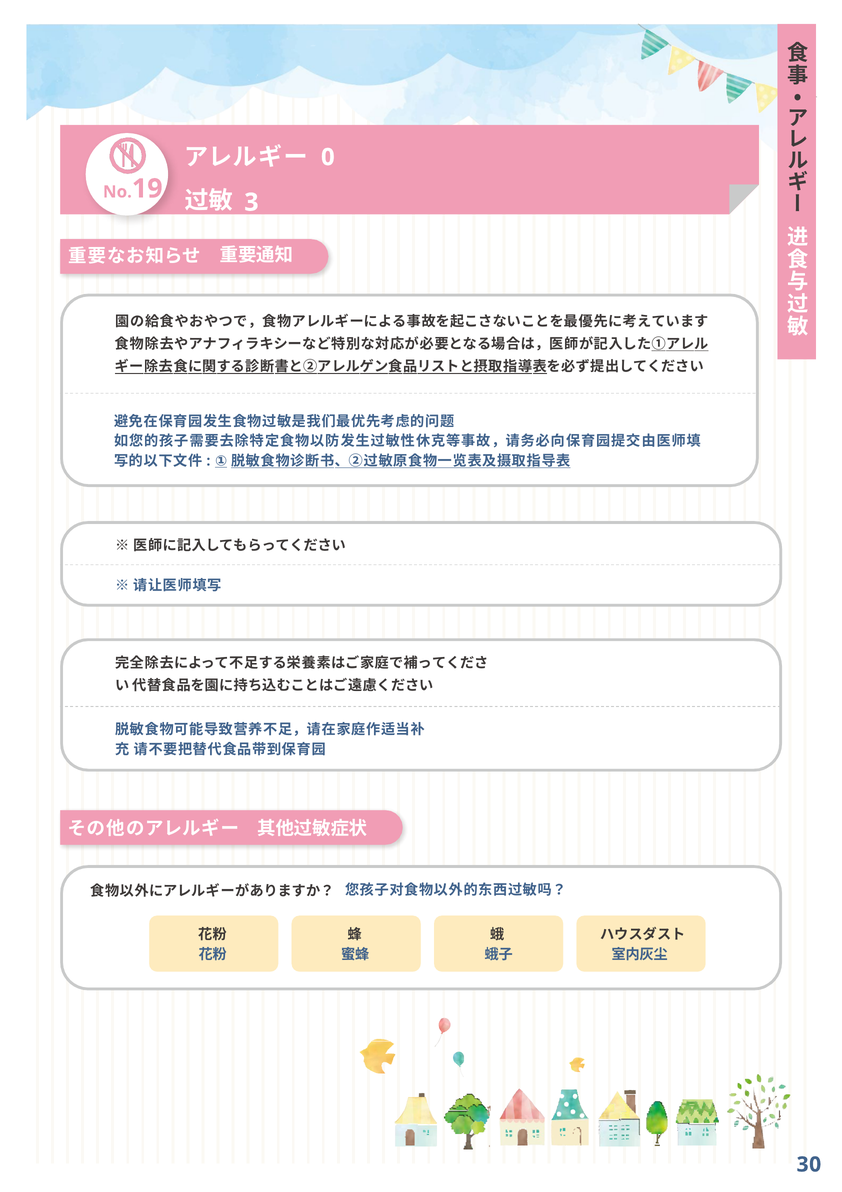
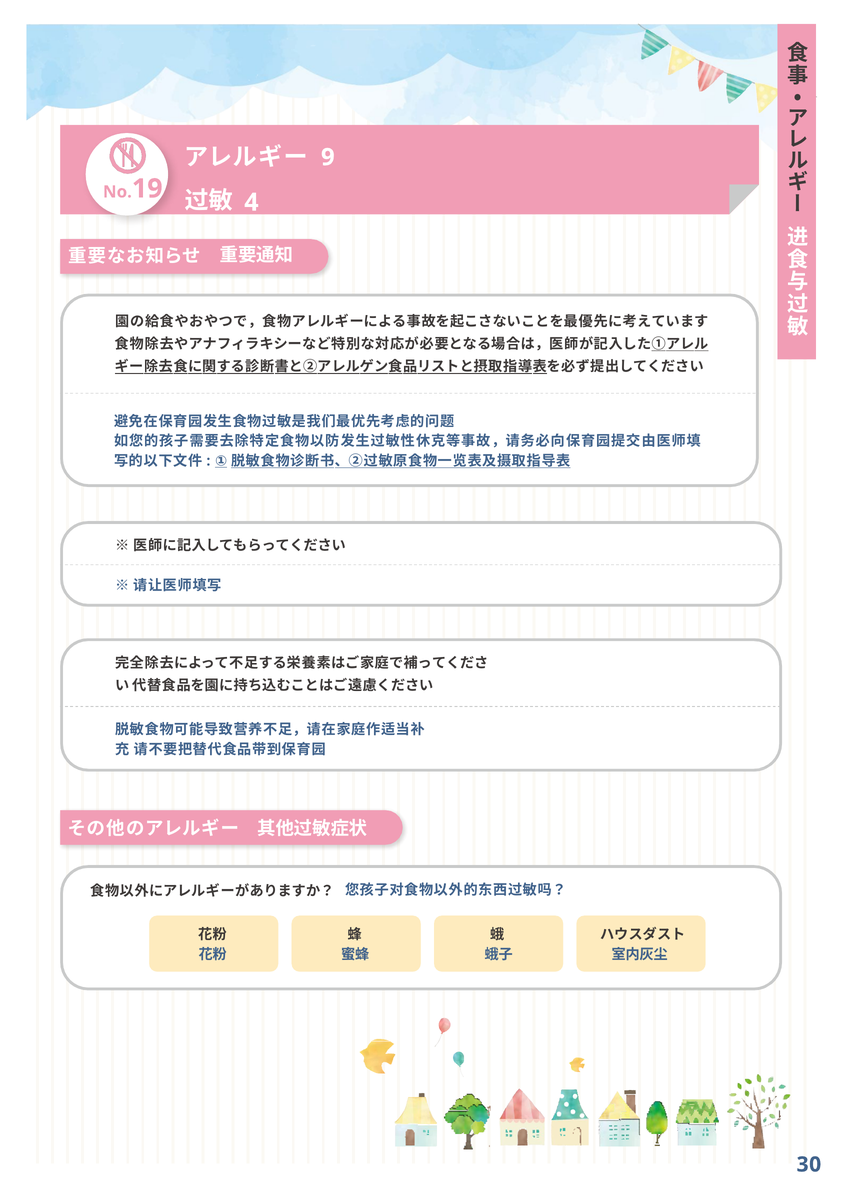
0: 0 -> 9
3: 3 -> 4
